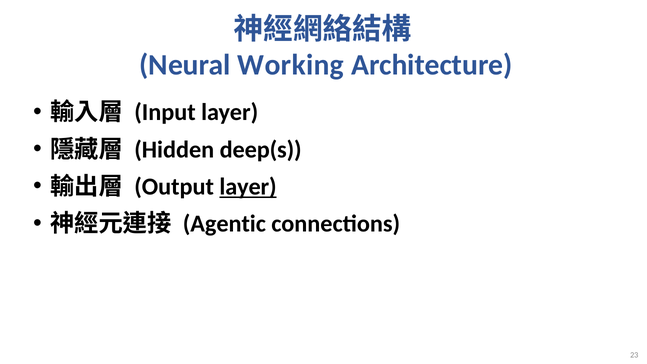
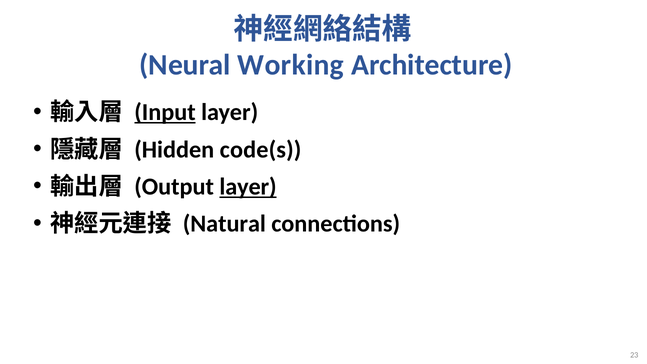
Input underline: none -> present
deep(s: deep(s -> code(s
Agentic: Agentic -> Natural
